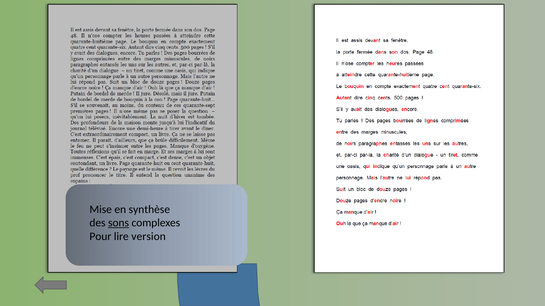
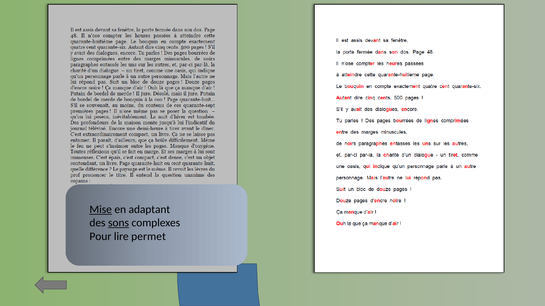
Mise underline: none -> present
synthèse: synthèse -> adaptant
version: version -> permet
